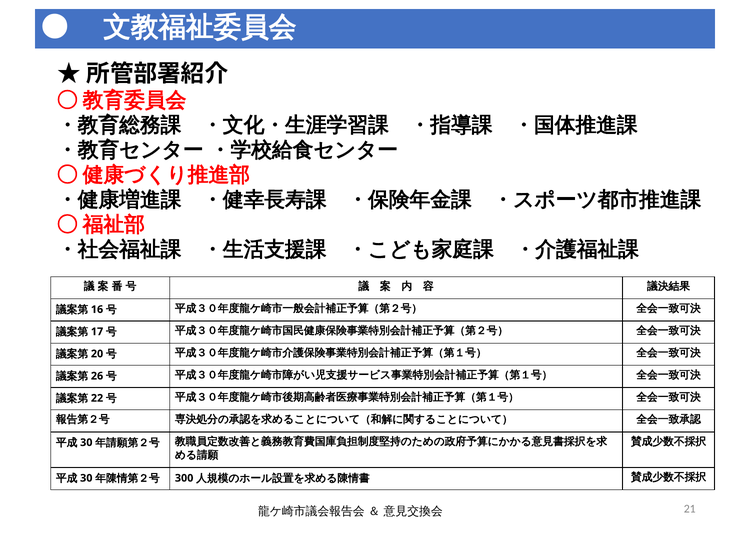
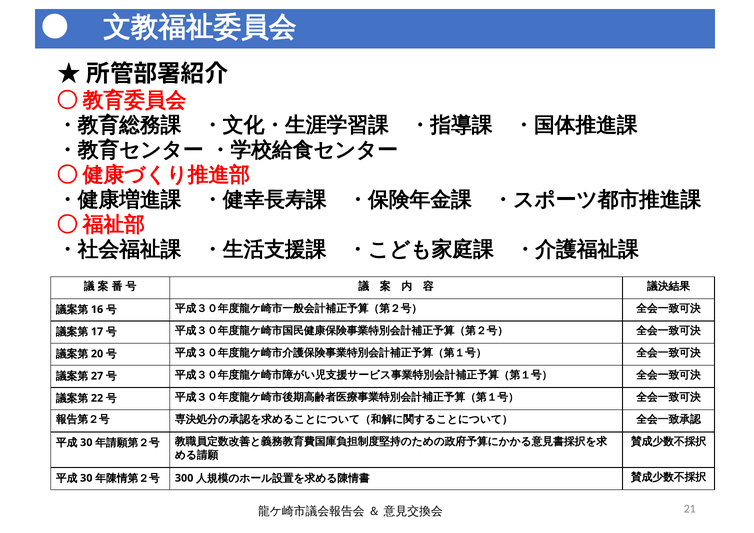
26: 26 -> 27
